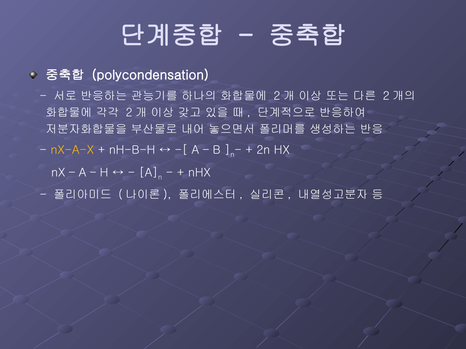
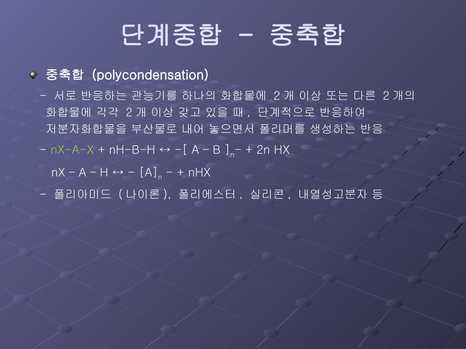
nX-A-X colour: yellow -> light green
